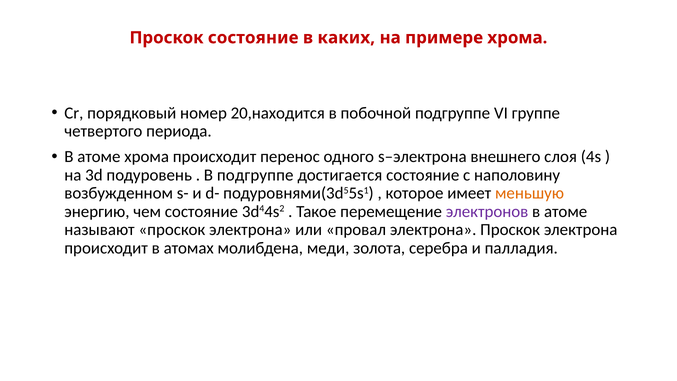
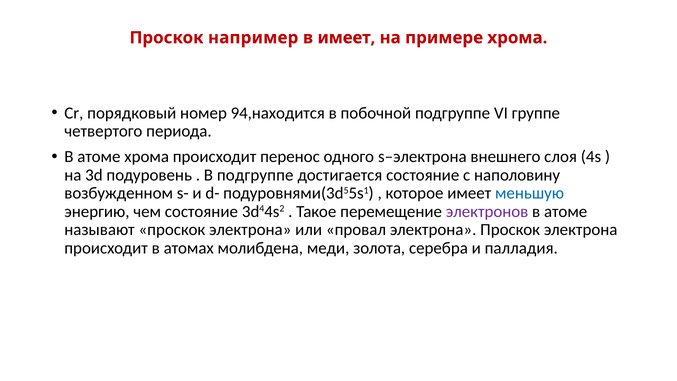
Проскок состояние: состояние -> например
в каких: каких -> имеет
20,находится: 20,находится -> 94,находится
меньшую colour: orange -> blue
